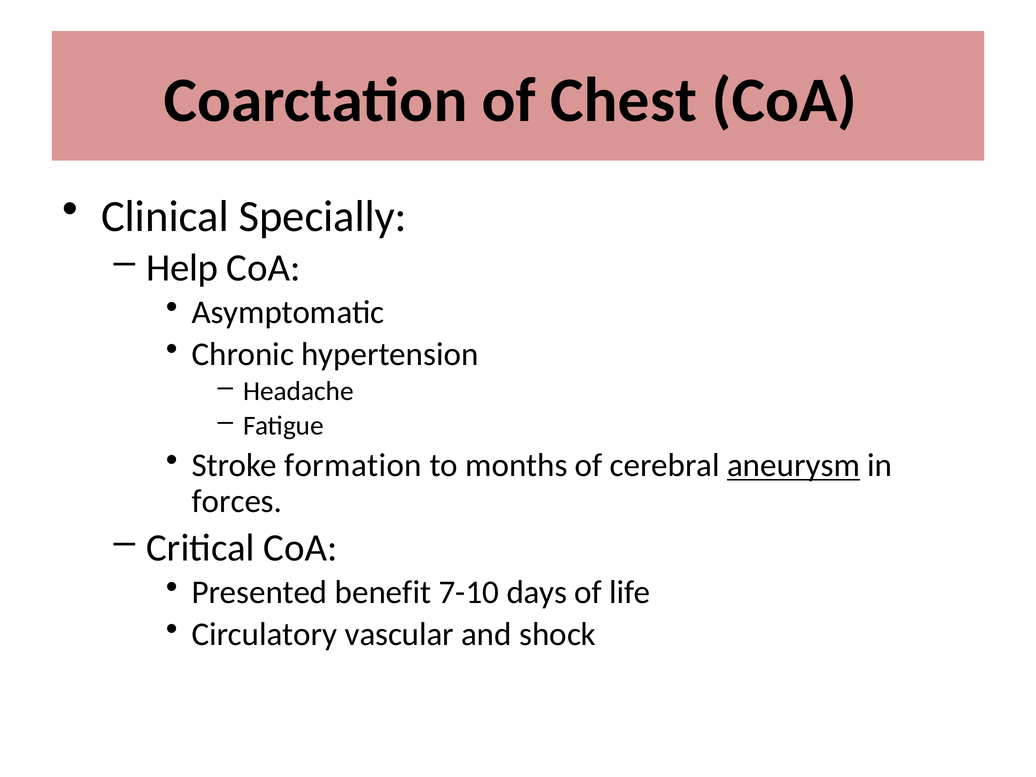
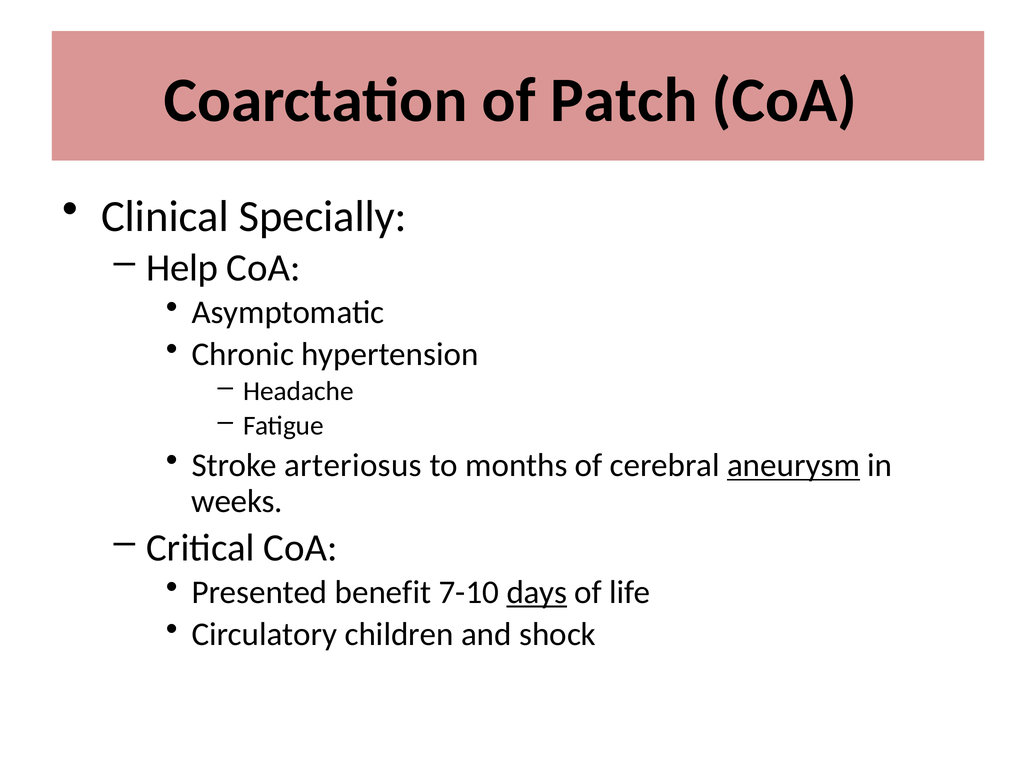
Chest: Chest -> Patch
formation: formation -> arteriosus
forces: forces -> weeks
days underline: none -> present
vascular: vascular -> children
